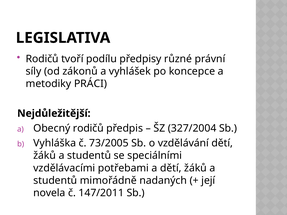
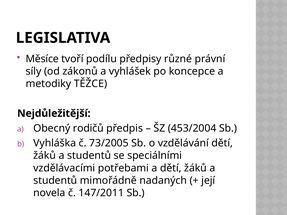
Rodičů at (42, 59): Rodičů -> Měsíce
PRÁCI: PRÁCI -> TĚŽCE
327/2004: 327/2004 -> 453/2004
